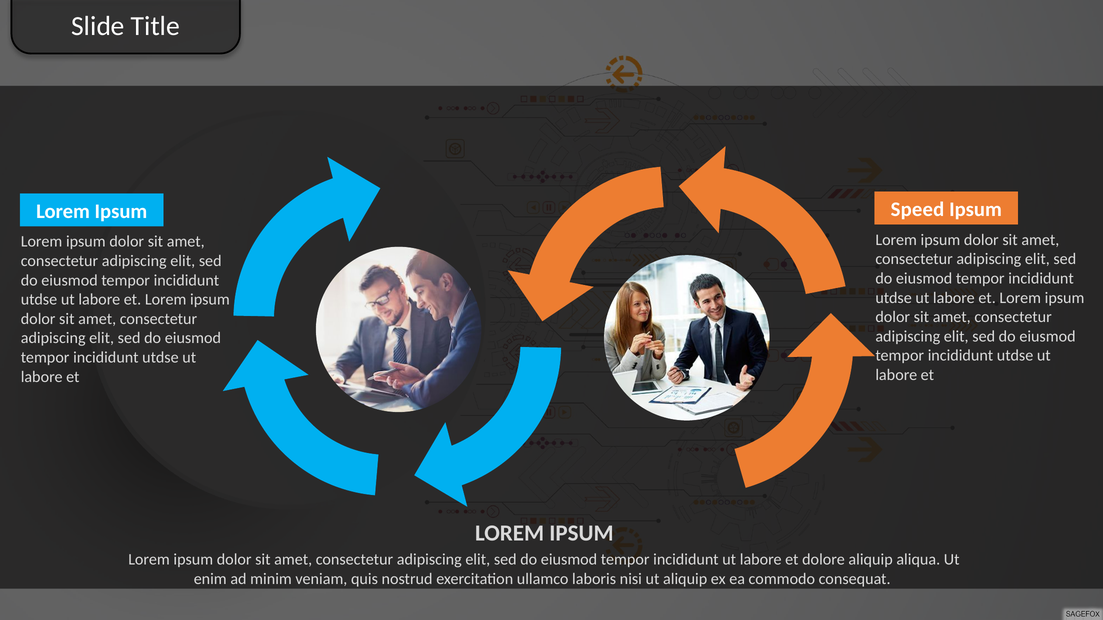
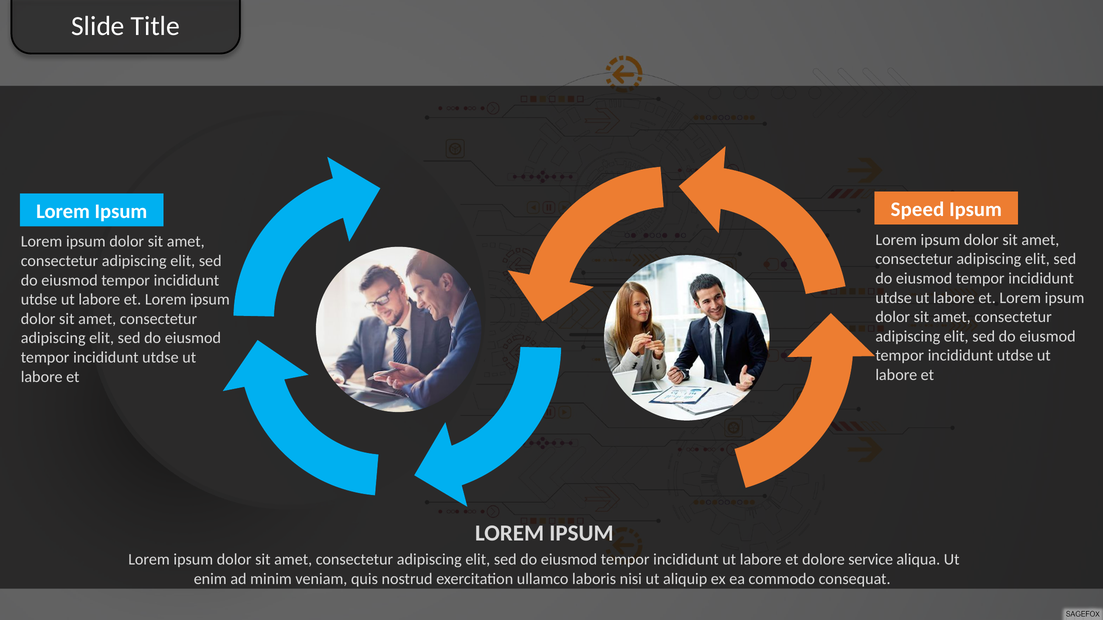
dolore aliquip: aliquip -> service
